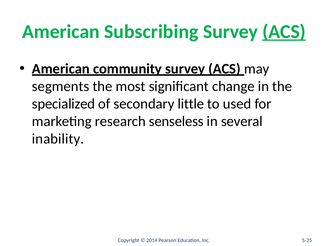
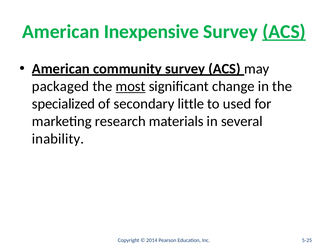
Subscribing: Subscribing -> Inexpensive
segments: segments -> packaged
most underline: none -> present
senseless: senseless -> materials
